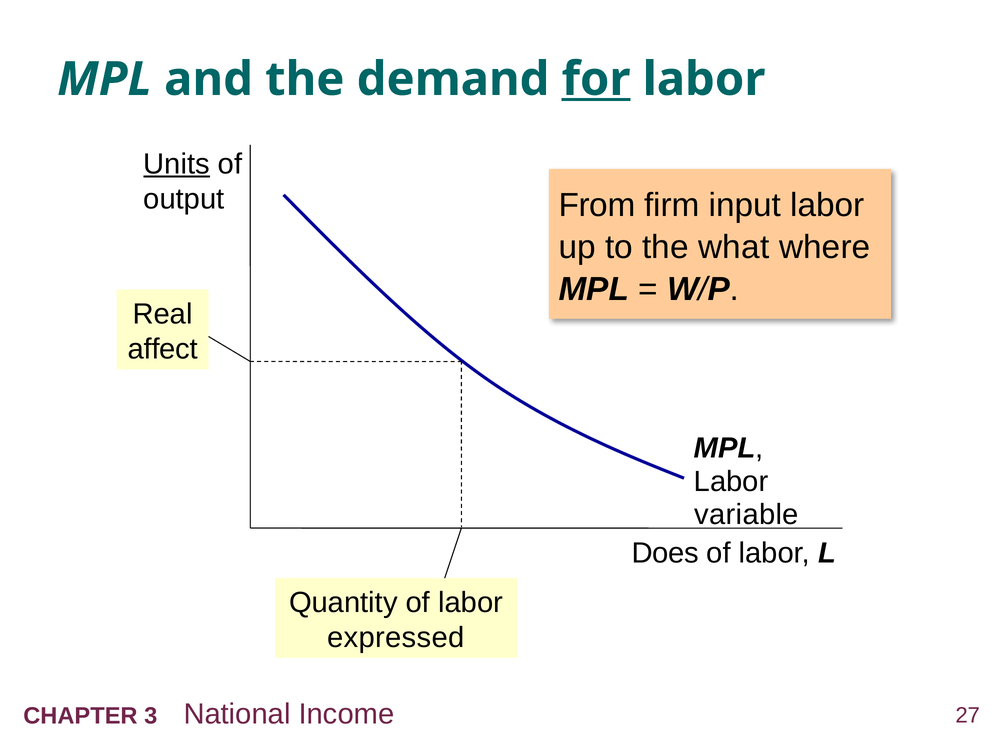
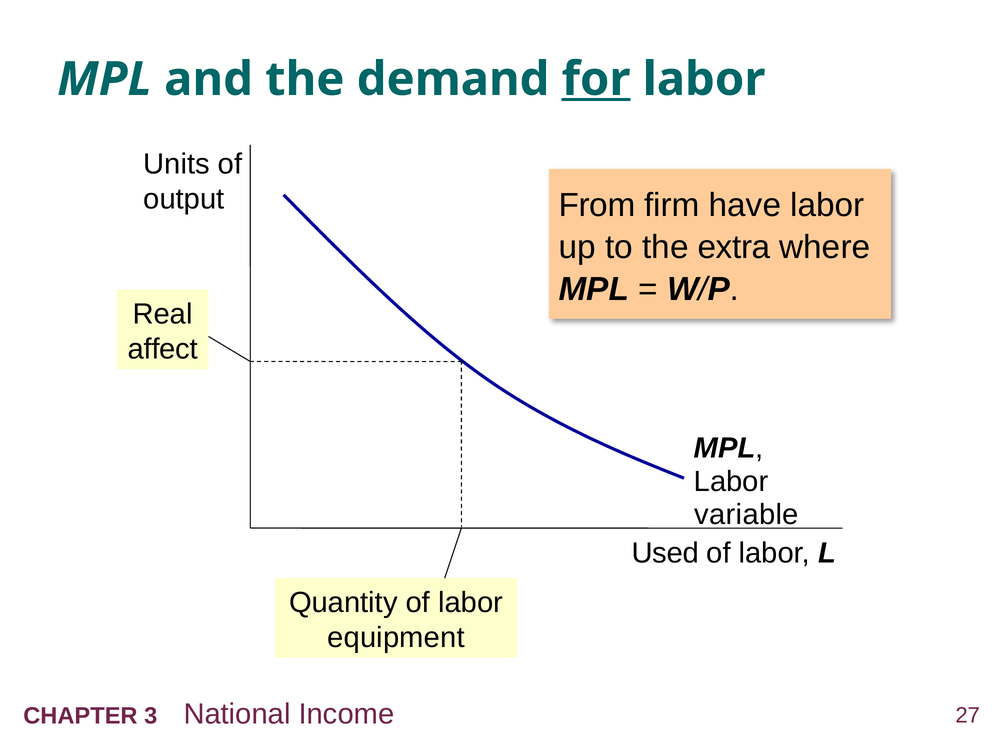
Units underline: present -> none
input: input -> have
what: what -> extra
Does: Does -> Used
expressed: expressed -> equipment
